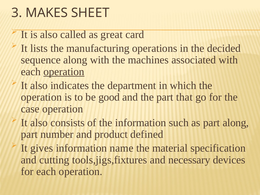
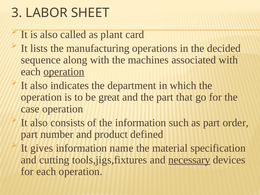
MAKES: MAKES -> LABOR
great: great -> plant
good: good -> great
part along: along -> order
necessary underline: none -> present
